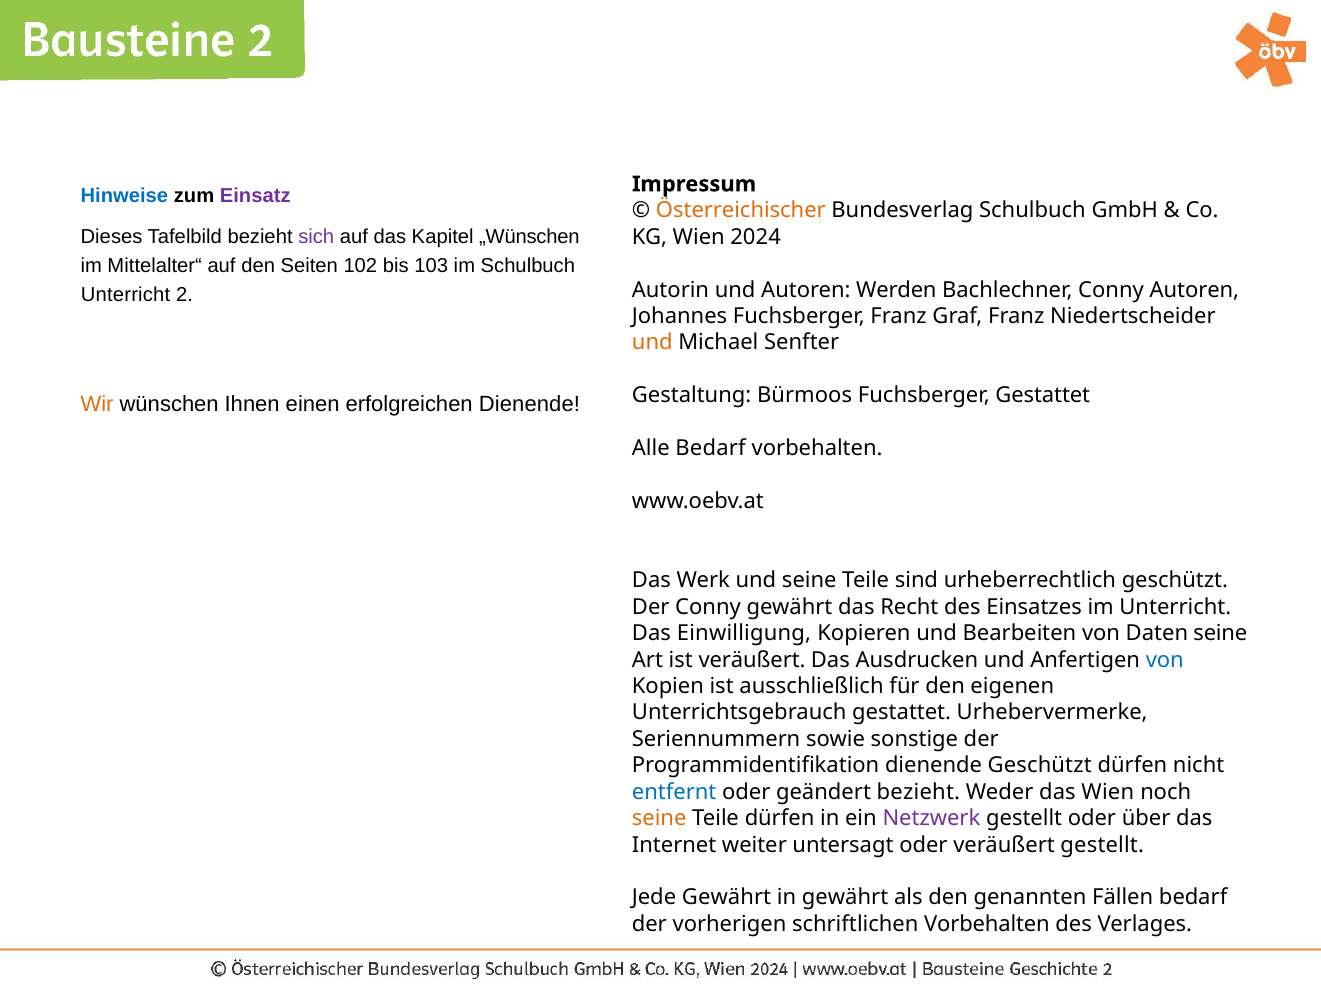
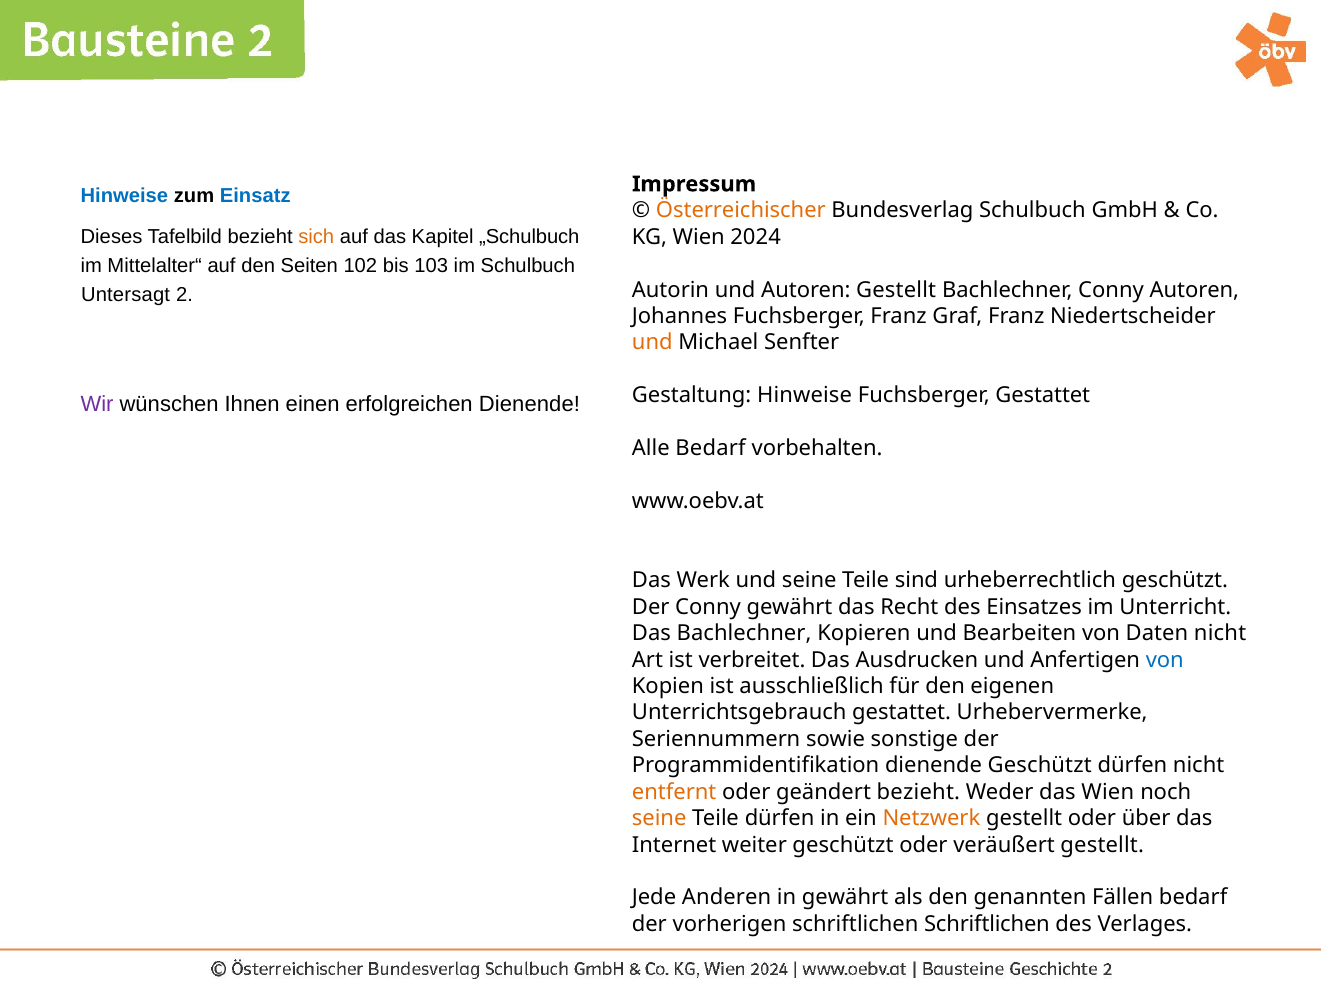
Einsatz colour: purple -> blue
sich colour: purple -> orange
„Wünschen: „Wünschen -> „Schulbuch
Autoren Werden: Werden -> Gestellt
Unterricht at (126, 295): Unterricht -> Untersagt
Gestaltung Bürmoos: Bürmoos -> Hinweise
Wir colour: orange -> purple
Das Einwilligung: Einwilligung -> Bachlechner
Daten seine: seine -> nicht
ist veräußert: veräußert -> verbreitet
entfernt colour: blue -> orange
Netzwerk colour: purple -> orange
weiter untersagt: untersagt -> geschützt
Jede Gewährt: Gewährt -> Anderen
schriftlichen Vorbehalten: Vorbehalten -> Schriftlichen
